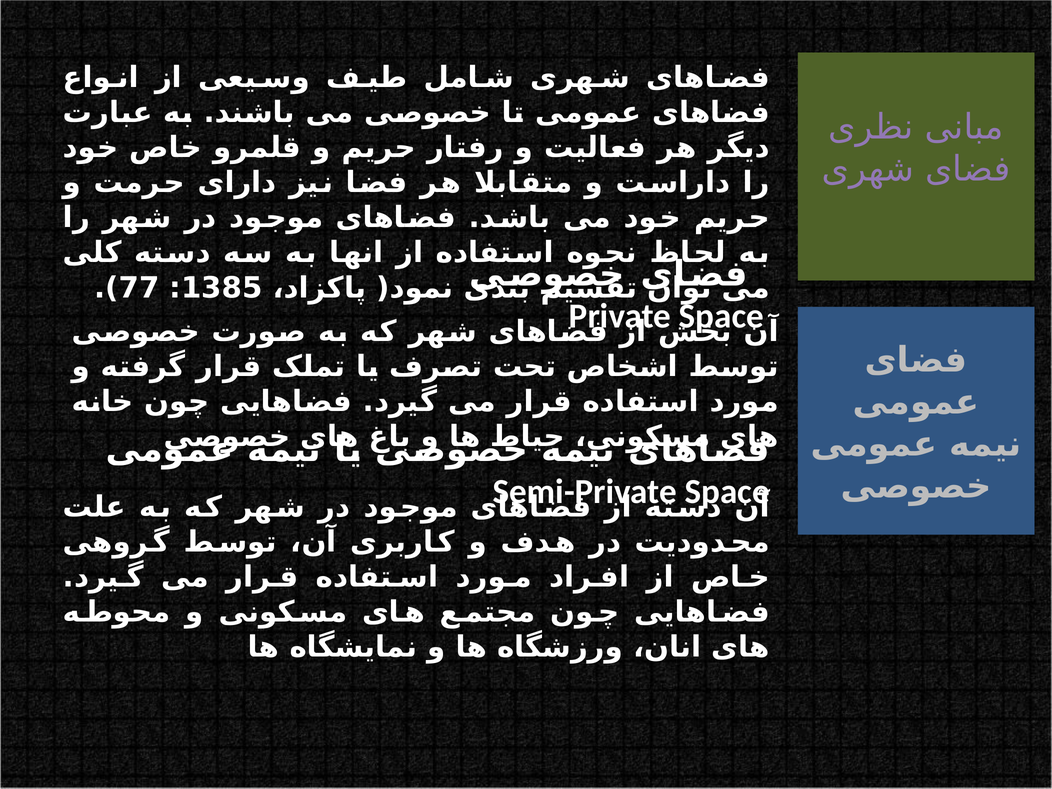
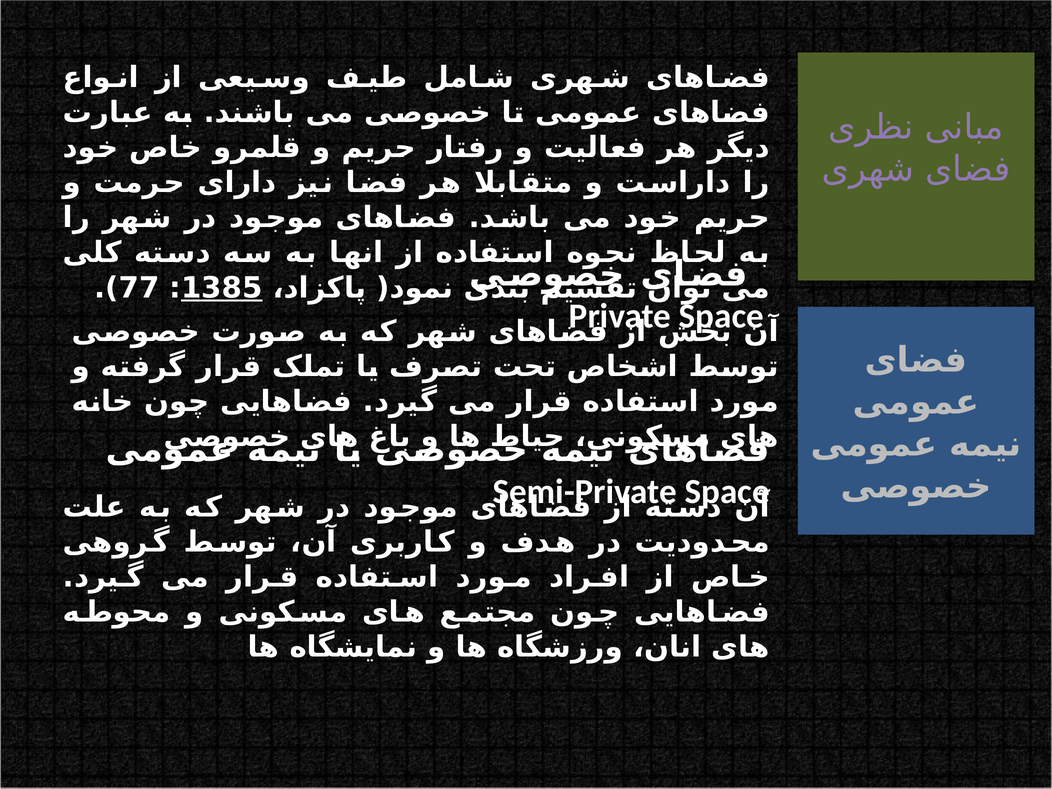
1385 underline: none -> present
